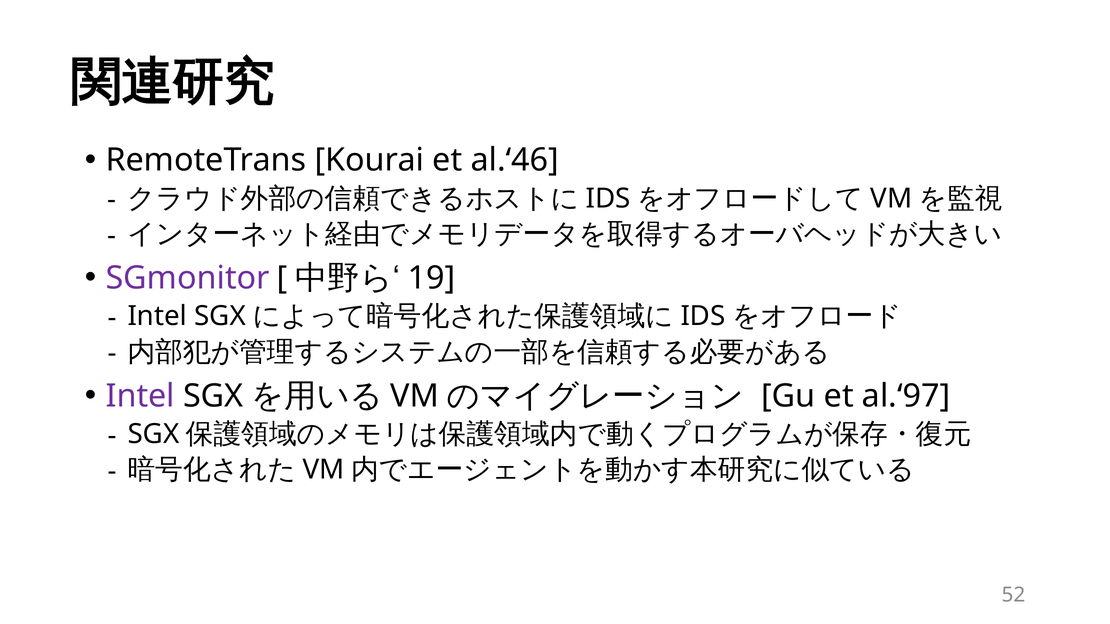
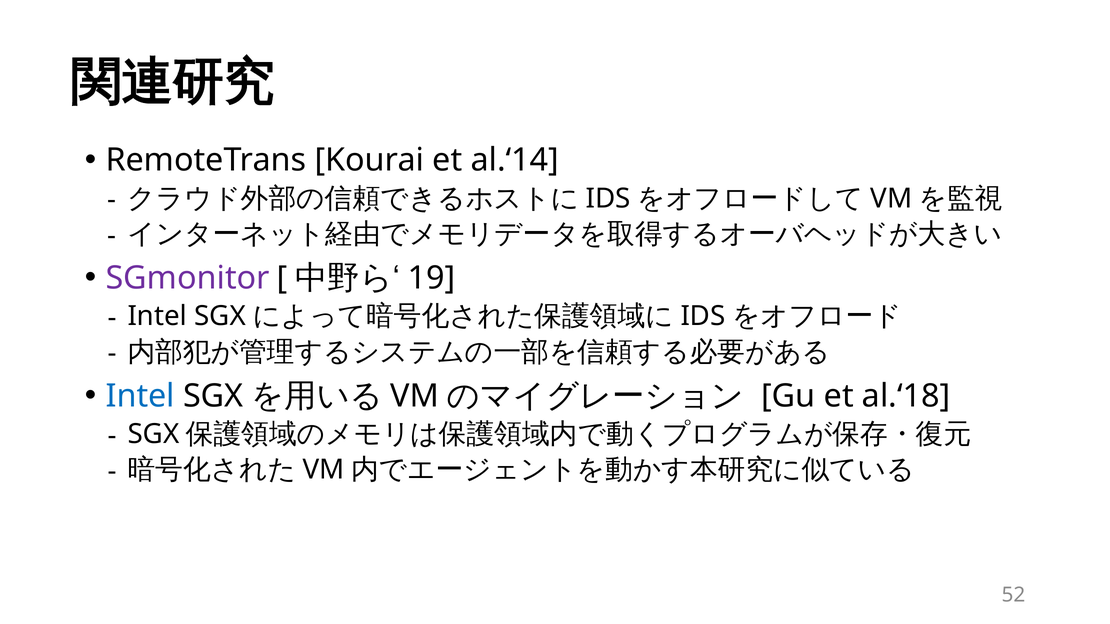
al.‘46: al.‘46 -> al.‘14
Intel at (140, 396) colour: purple -> blue
al.‘97: al.‘97 -> al.‘18
